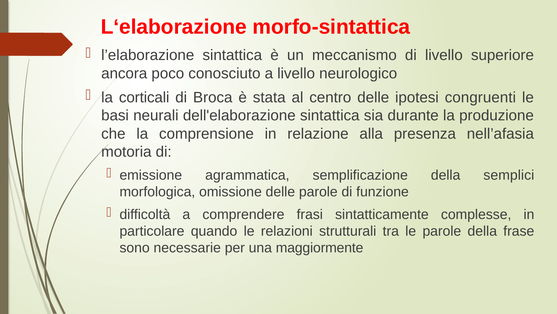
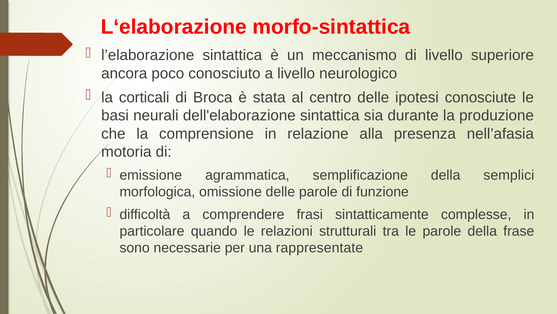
congruenti: congruenti -> conosciute
maggiormente: maggiormente -> rappresentate
